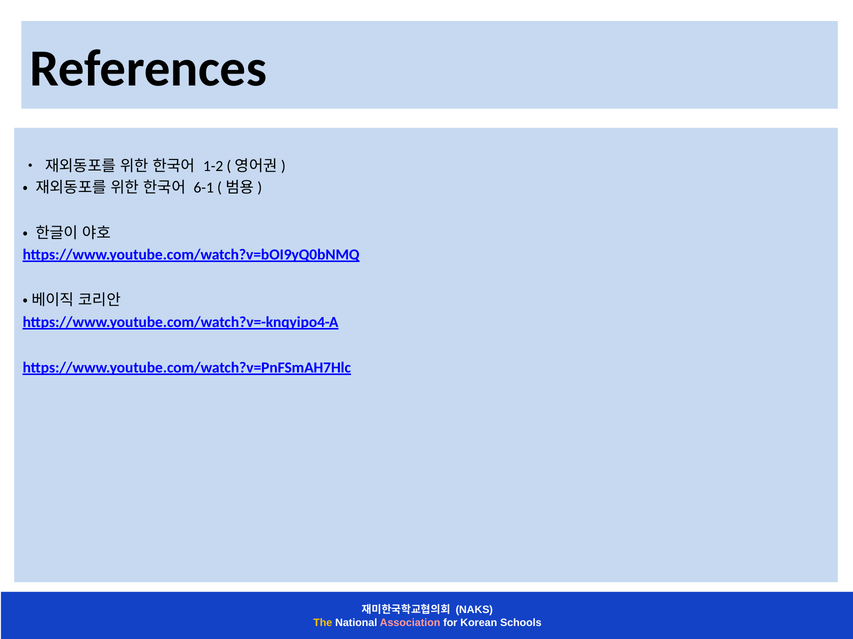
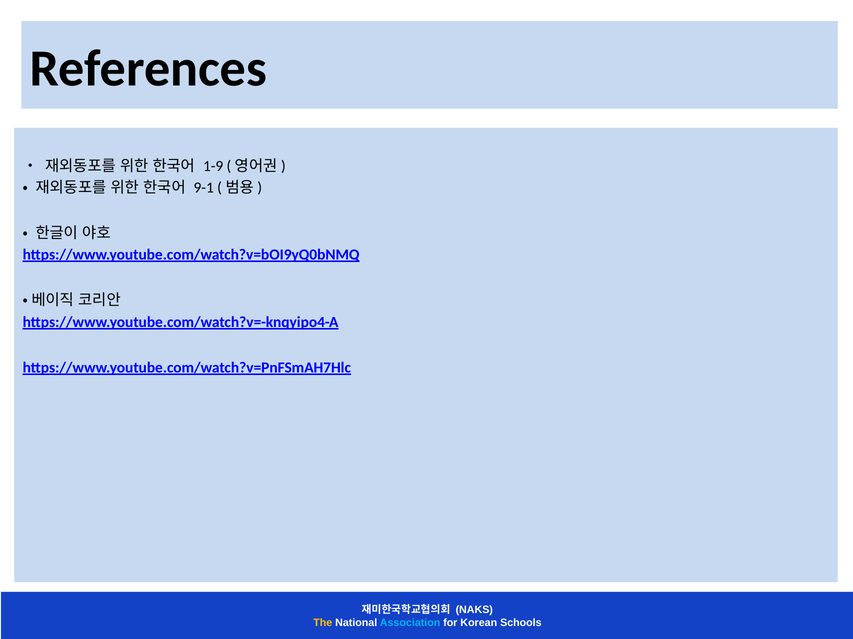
1-2: 1-2 -> 1-9
6-1: 6-1 -> 9-1
Association colour: pink -> light blue
